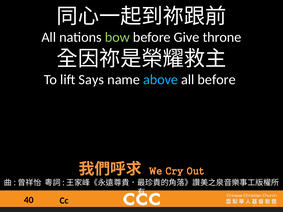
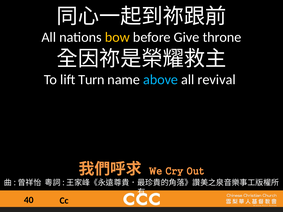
bow colour: light green -> yellow
Says: Says -> Turn
all before: before -> revival
